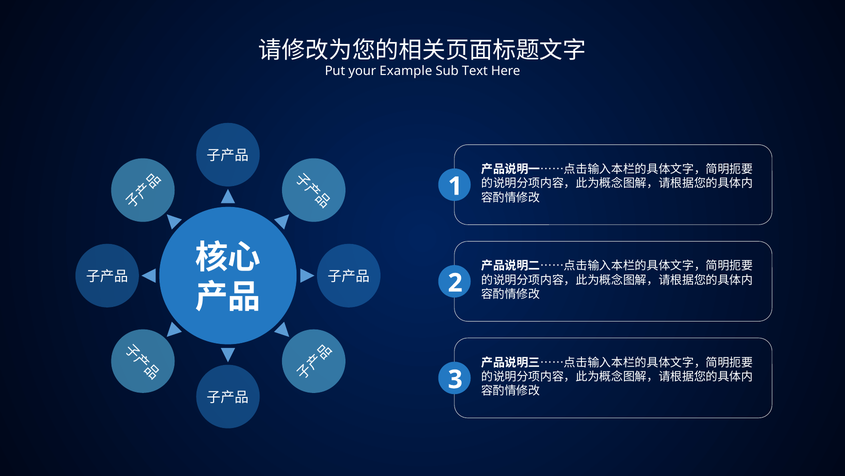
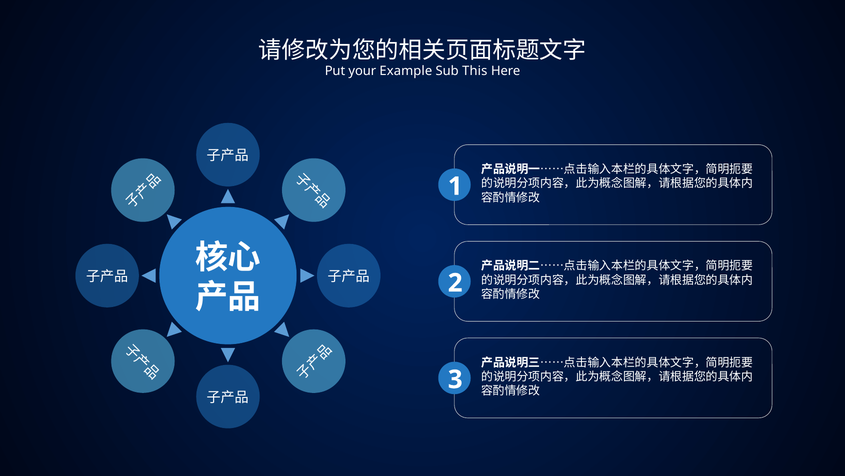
Text: Text -> This
